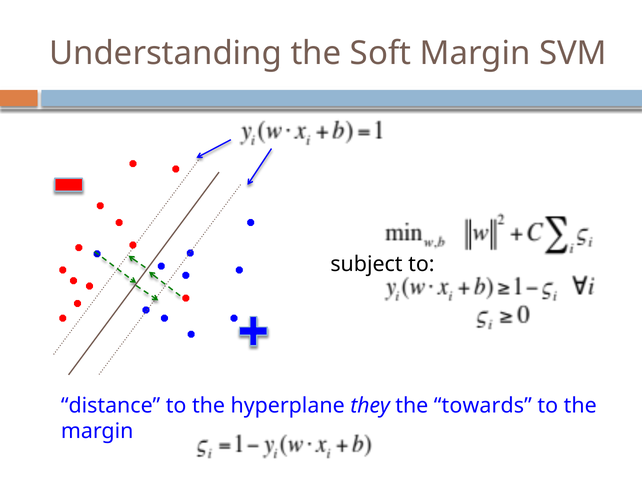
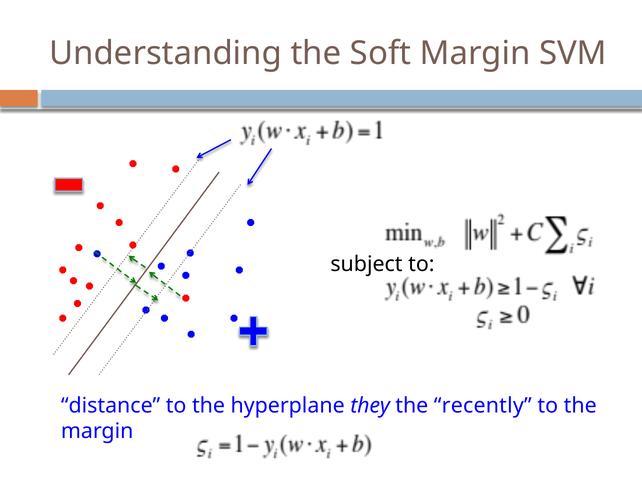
towards: towards -> recently
